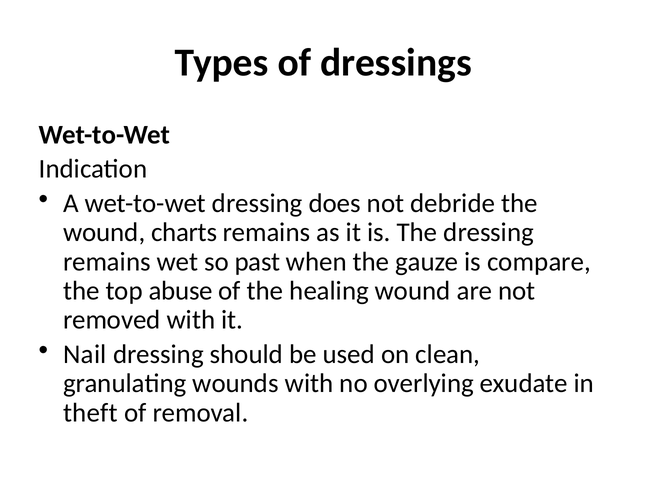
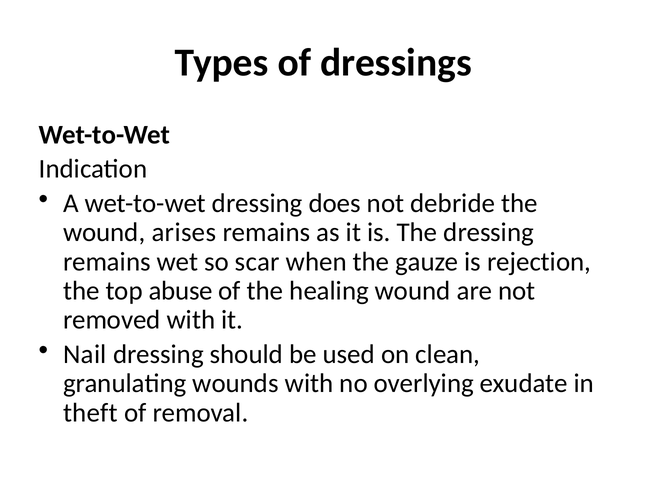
charts: charts -> arises
past: past -> scar
compare: compare -> rejection
